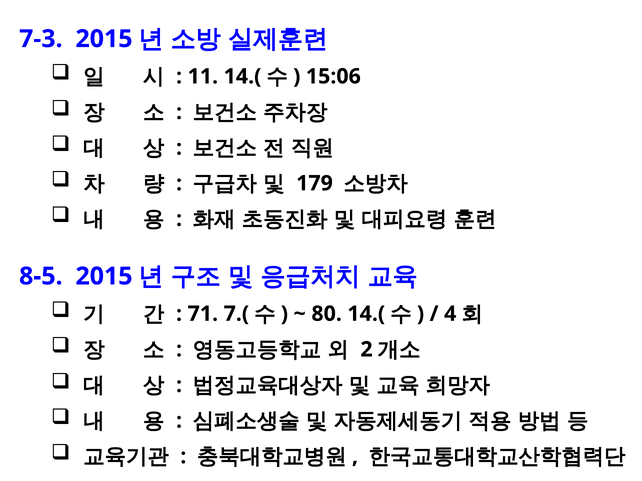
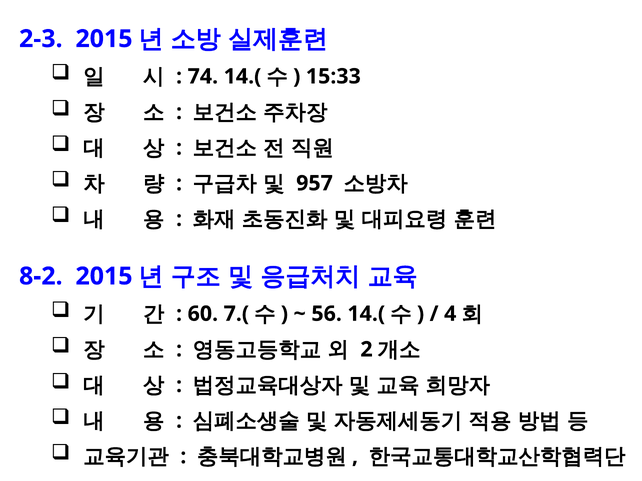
7-3: 7-3 -> 2-3
11: 11 -> 74
15:06: 15:06 -> 15:33
179: 179 -> 957
8-5: 8-5 -> 8-2
71: 71 -> 60
80: 80 -> 56
